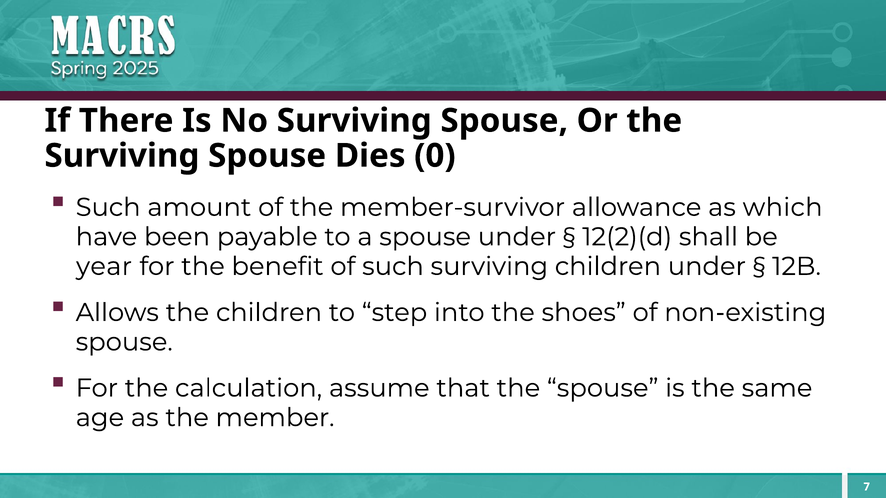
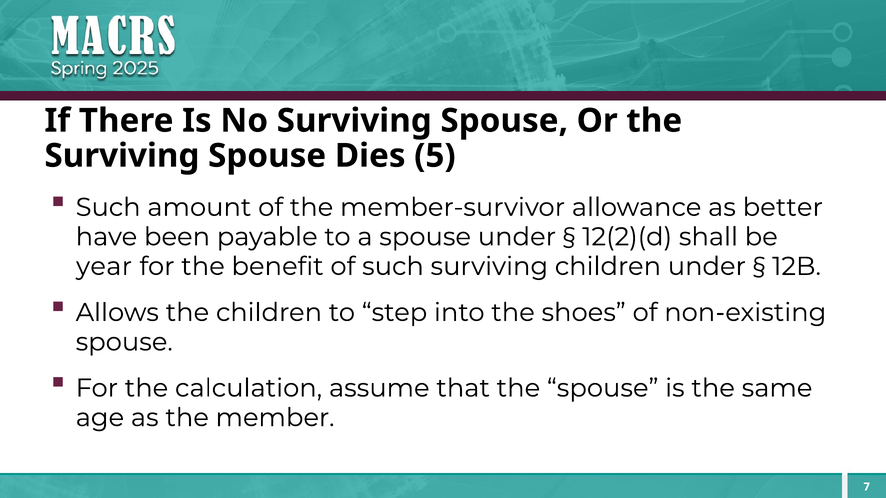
0: 0 -> 5
which: which -> better
